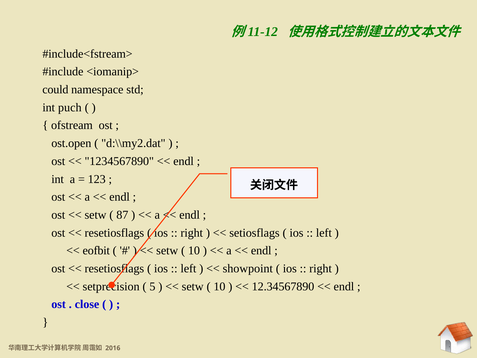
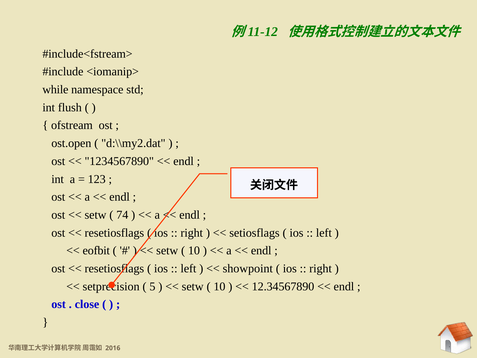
could: could -> while
puch: puch -> flush
87: 87 -> 74
